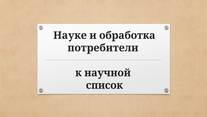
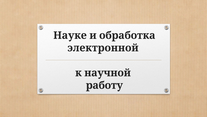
потребители: потребители -> электронной
список: список -> работу
